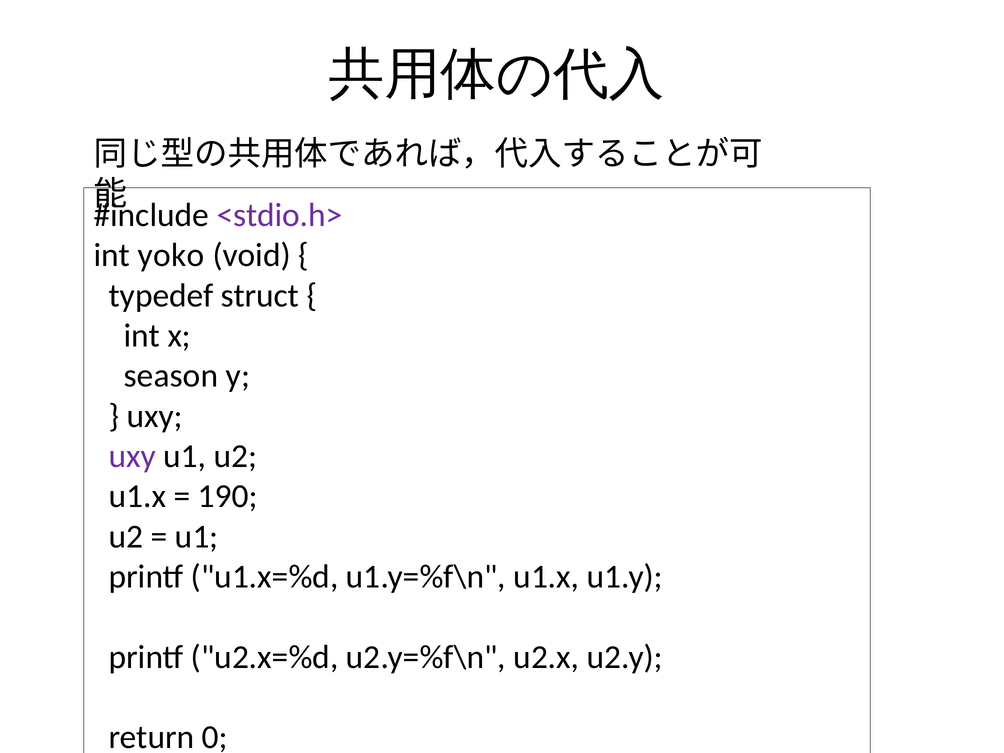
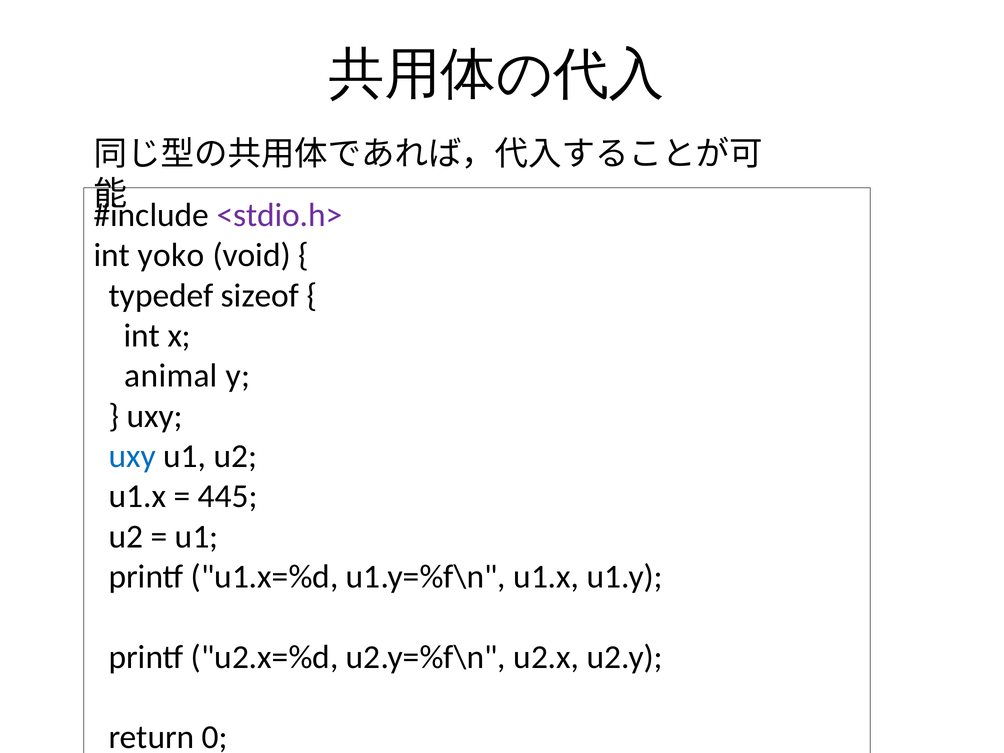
struct: struct -> sizeof
season: season -> animal
uxy at (132, 456) colour: purple -> blue
190: 190 -> 445
